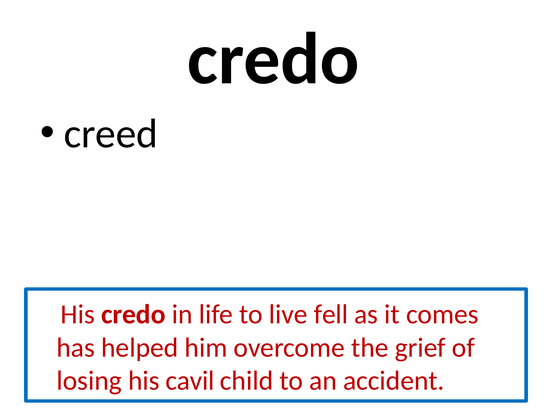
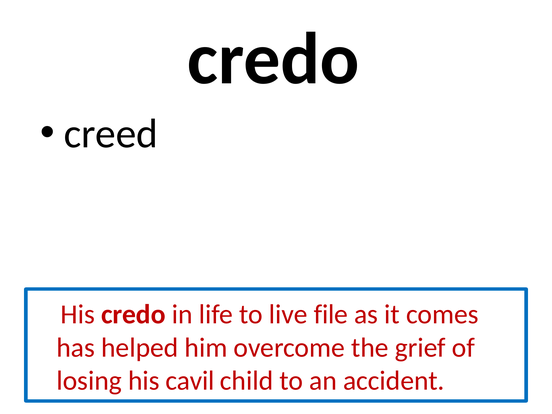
fell: fell -> file
